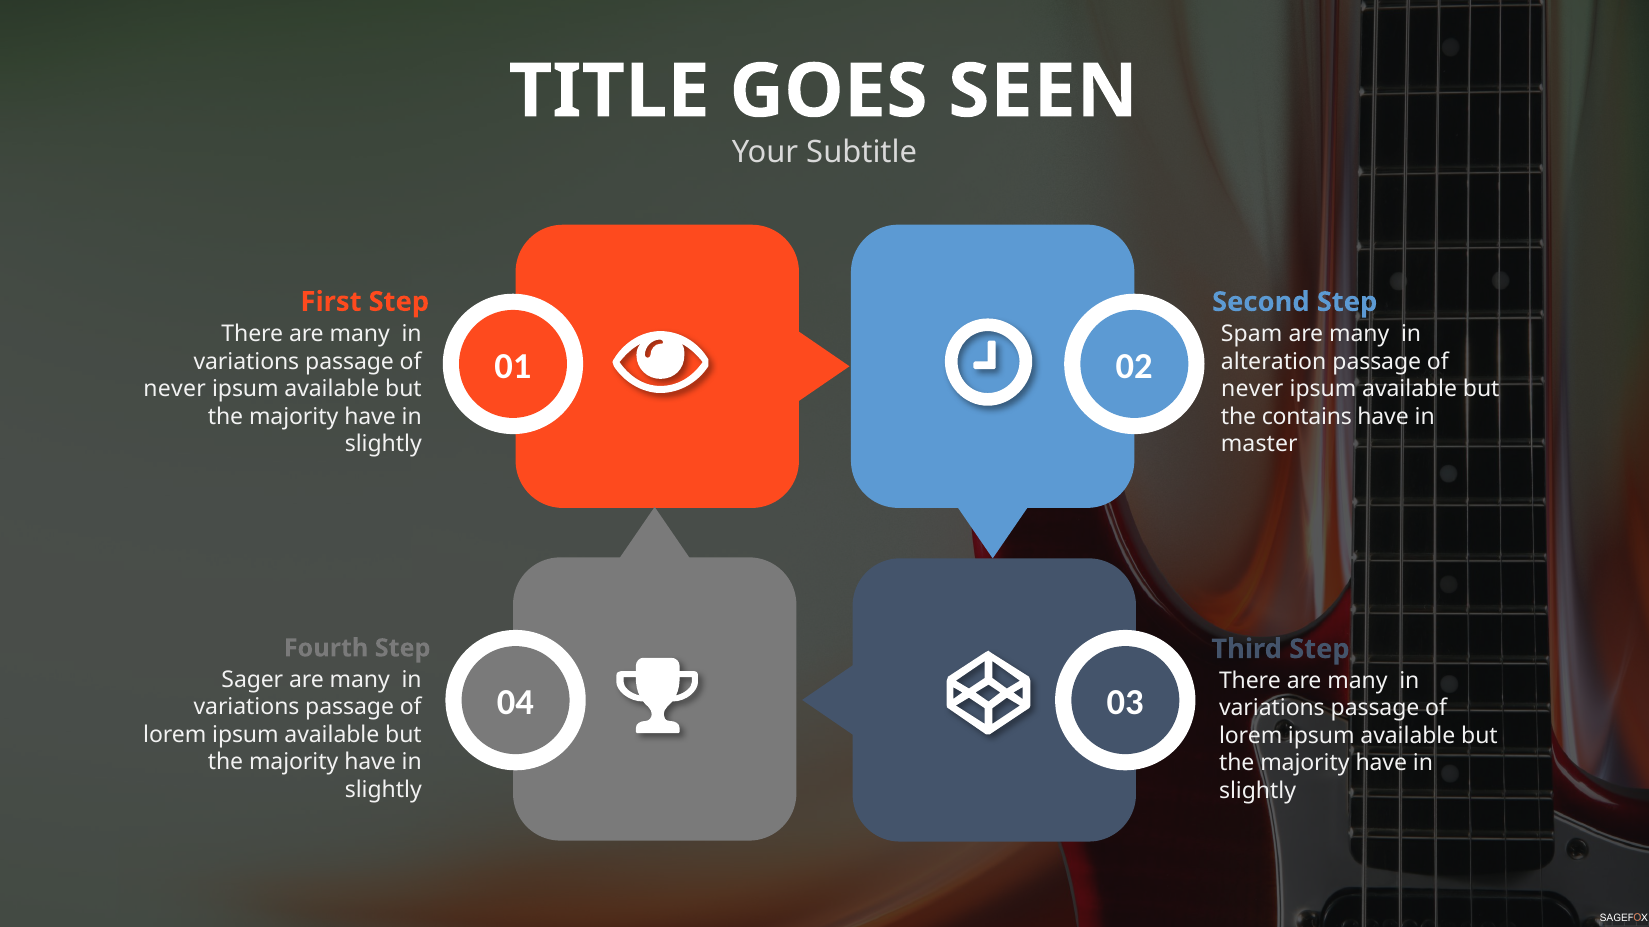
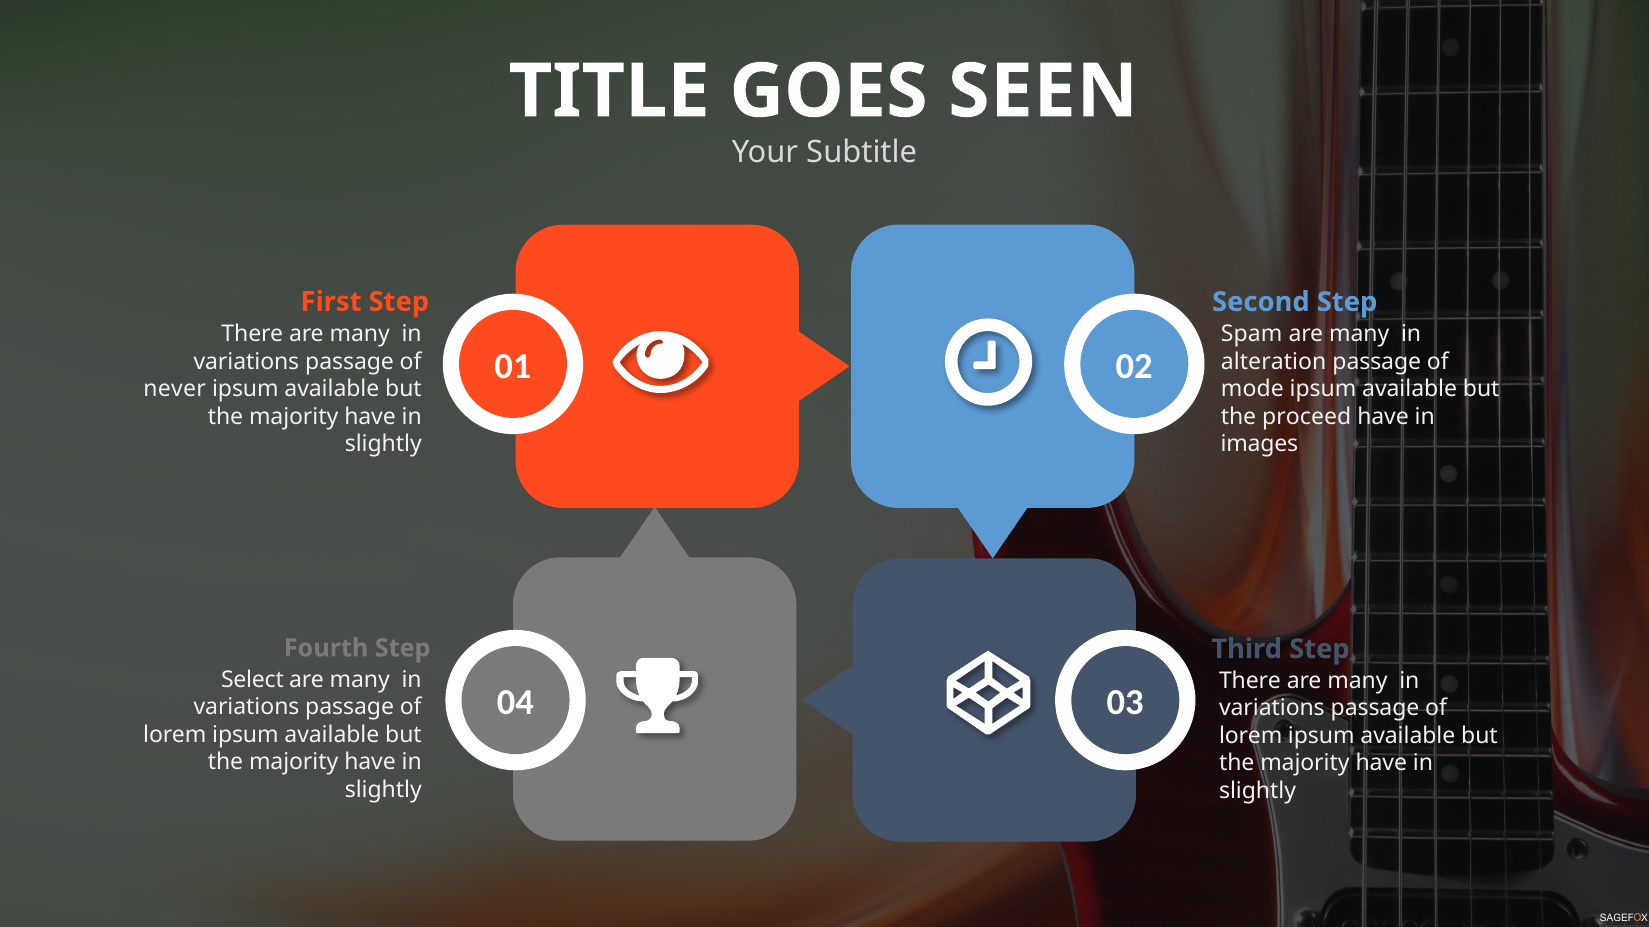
never at (1252, 389): never -> mode
contains: contains -> proceed
master: master -> images
Sager: Sager -> Select
